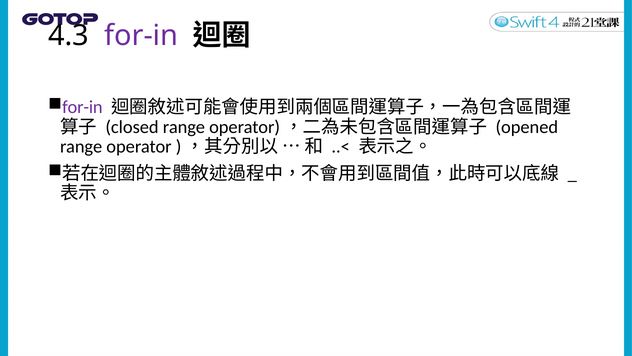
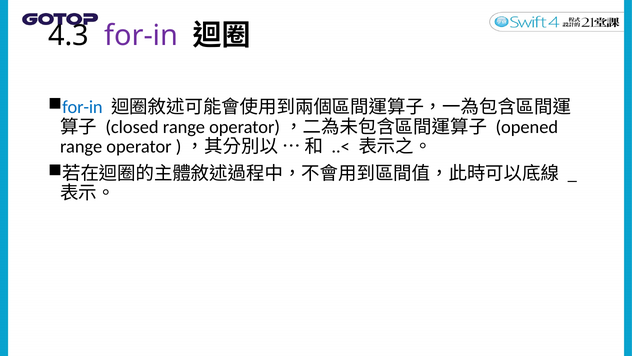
for-in at (82, 107) colour: purple -> blue
